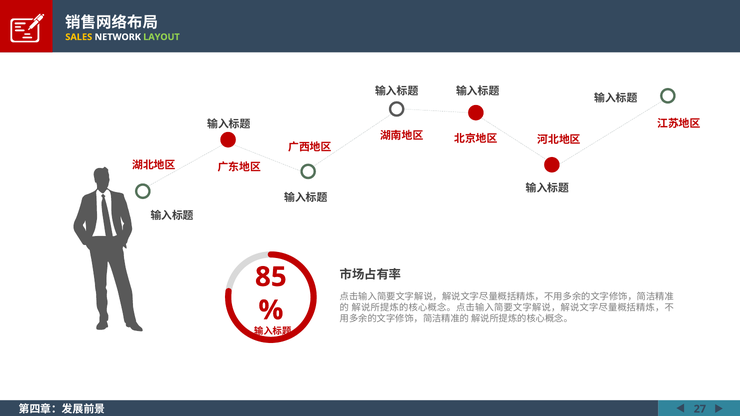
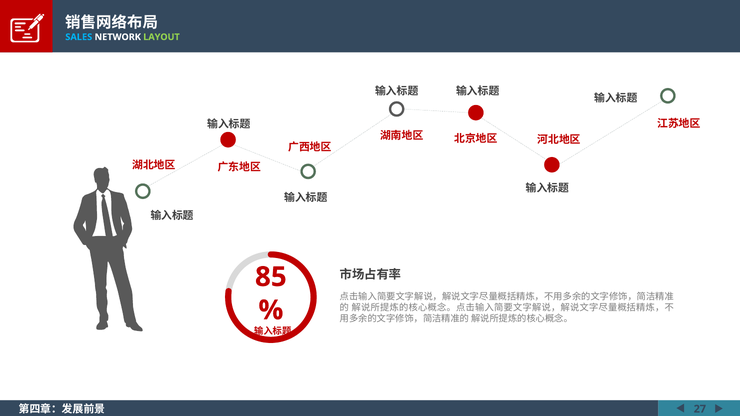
SALES colour: yellow -> light blue
